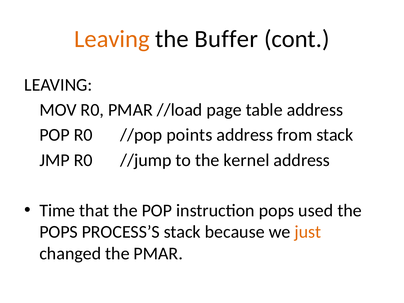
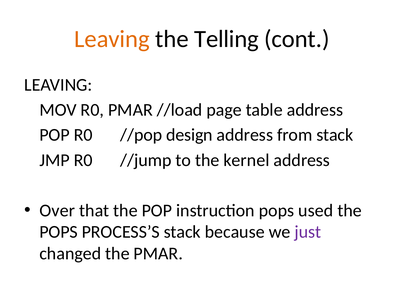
Buffer: Buffer -> Telling
points: points -> design
Time: Time -> Over
just colour: orange -> purple
